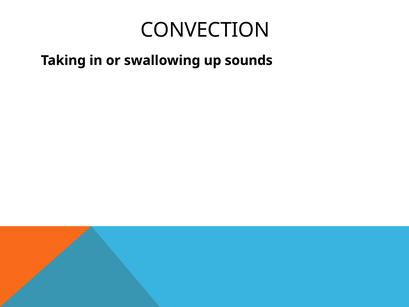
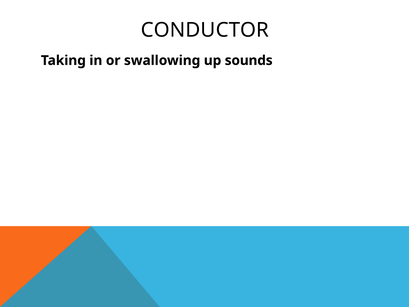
CONVECTION: CONVECTION -> CONDUCTOR
